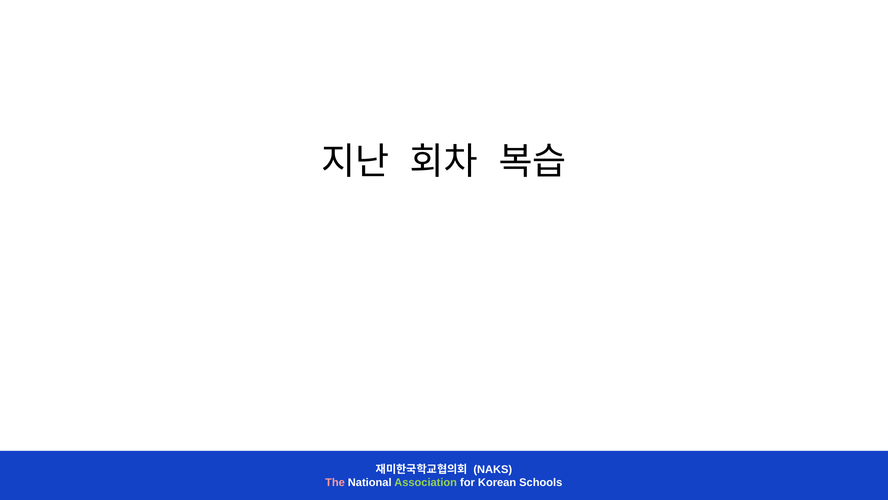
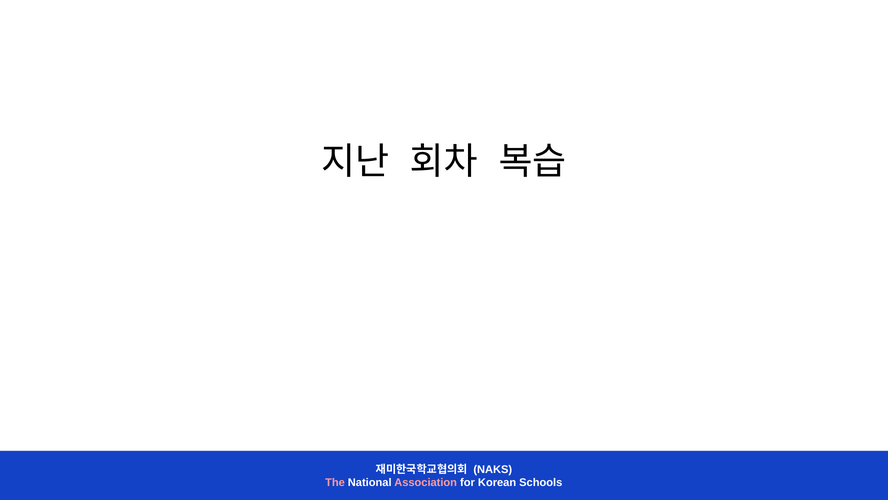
Association colour: light green -> pink
